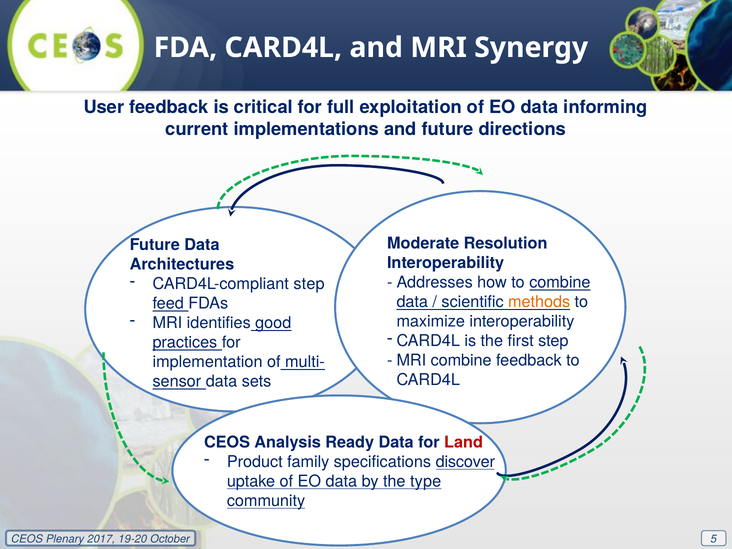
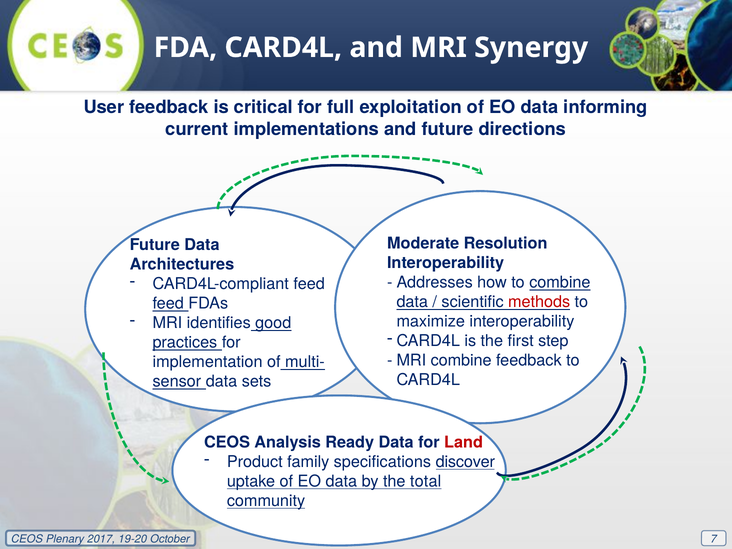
CARD4L-compliant step: step -> feed
methods colour: orange -> red
type: type -> total
5: 5 -> 7
